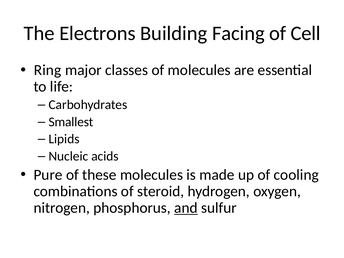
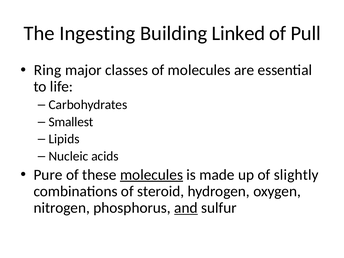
Electrons: Electrons -> Ingesting
Facing: Facing -> Linked
Cell: Cell -> Pull
molecules at (152, 175) underline: none -> present
cooling: cooling -> slightly
